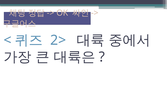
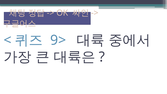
2>: 2> -> 9>
